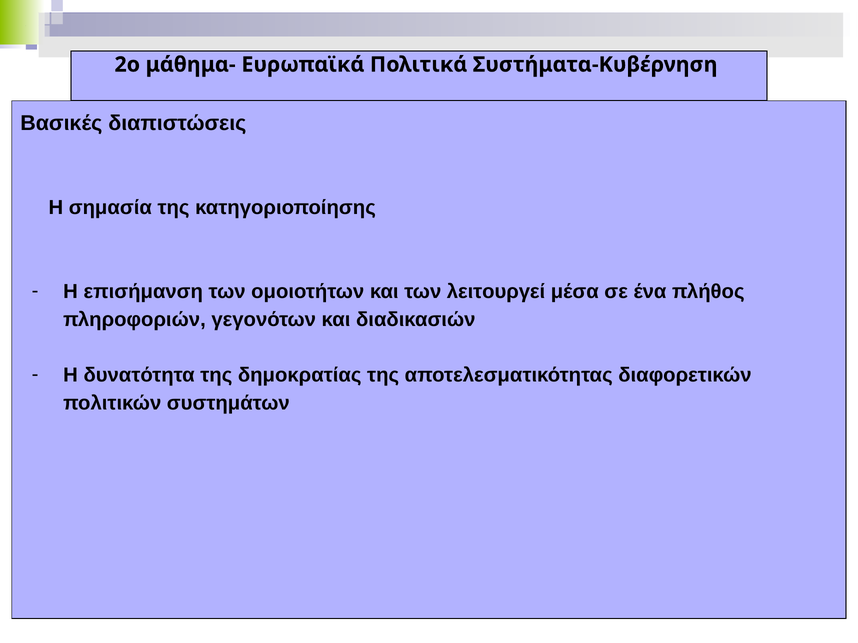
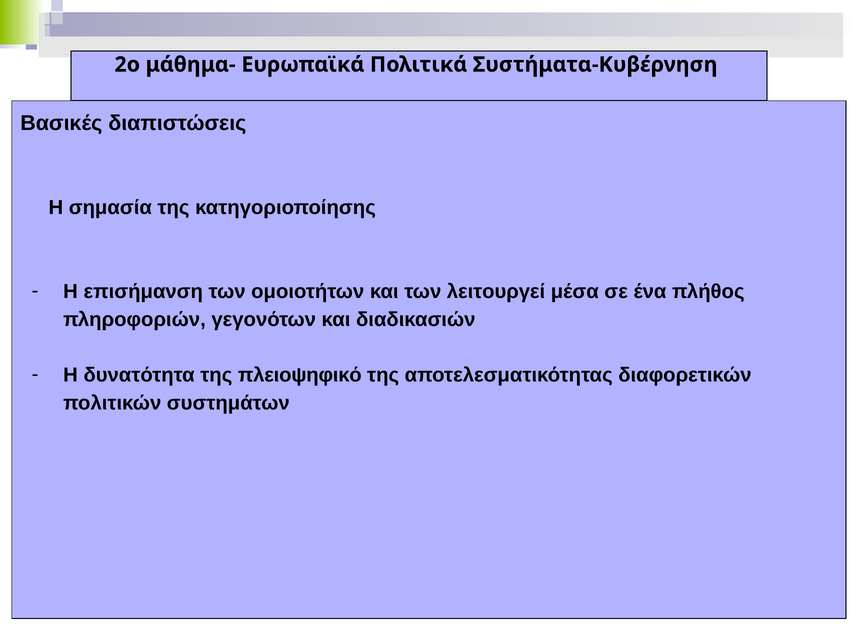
δημοκρατίας: δημοκρατίας -> πλειοψηφικό
